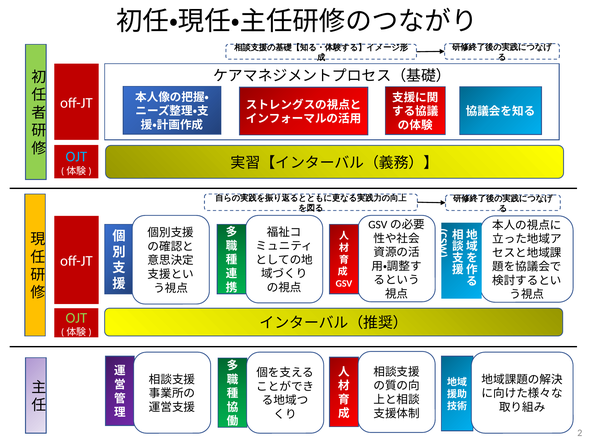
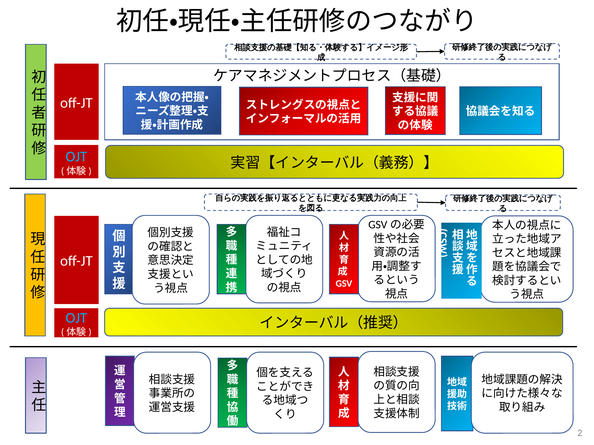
OJT at (76, 318) colour: light green -> light blue
